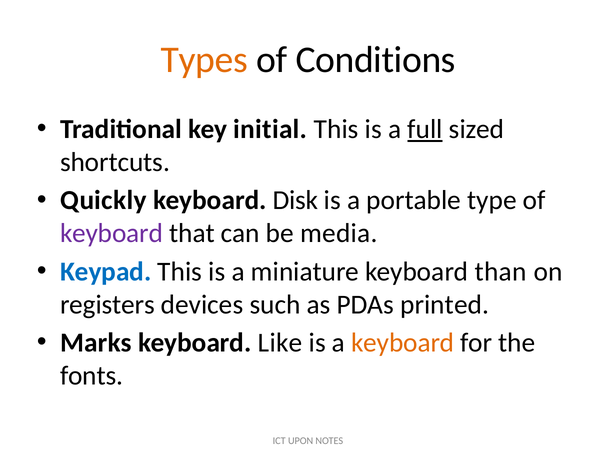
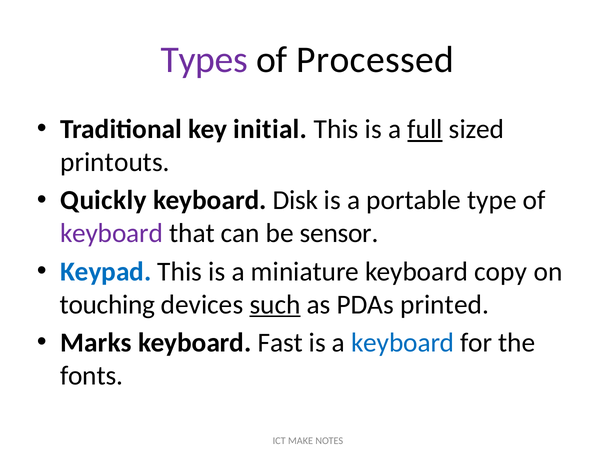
Types colour: orange -> purple
Conditions: Conditions -> Processed
shortcuts: shortcuts -> printouts
media: media -> sensor
than: than -> copy
registers: registers -> touching
such underline: none -> present
Like: Like -> Fast
keyboard at (403, 343) colour: orange -> blue
UPON: UPON -> MAKE
